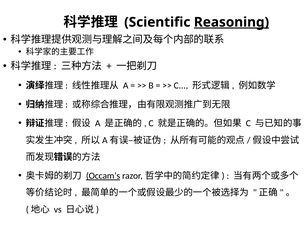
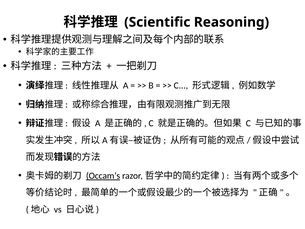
Reasoning underline: present -> none
